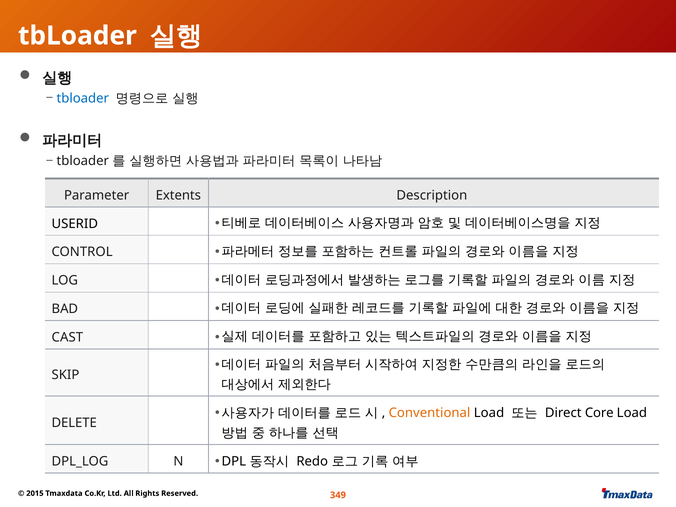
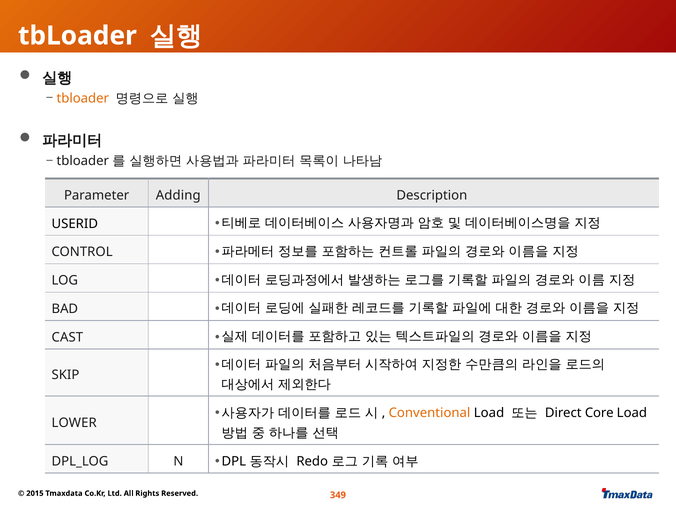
tbloader at (83, 98) colour: blue -> orange
Extents: Extents -> Adding
DELETE: DELETE -> LOWER
